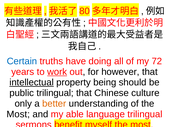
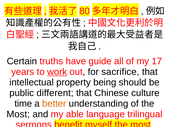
Certain colour: blue -> black
doing: doing -> guide
72: 72 -> 17
however: however -> sacrifice
intellectual underline: present -> none
public trilingual: trilingual -> different
only: only -> time
